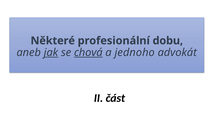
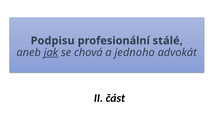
Některé: Některé -> Podpisu
dobu: dobu -> stálé
chová underline: present -> none
